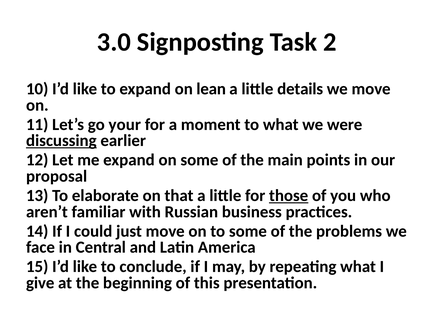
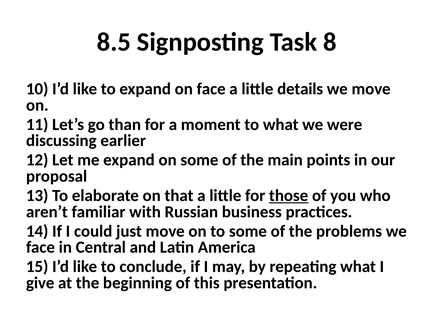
3.0: 3.0 -> 8.5
2: 2 -> 8
on lean: lean -> face
your: your -> than
discussing underline: present -> none
